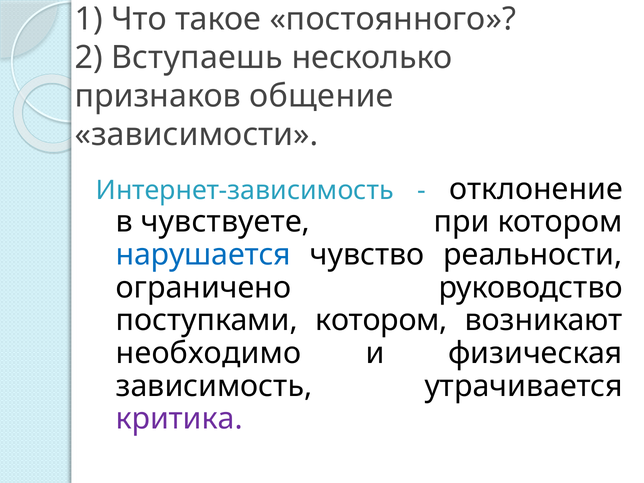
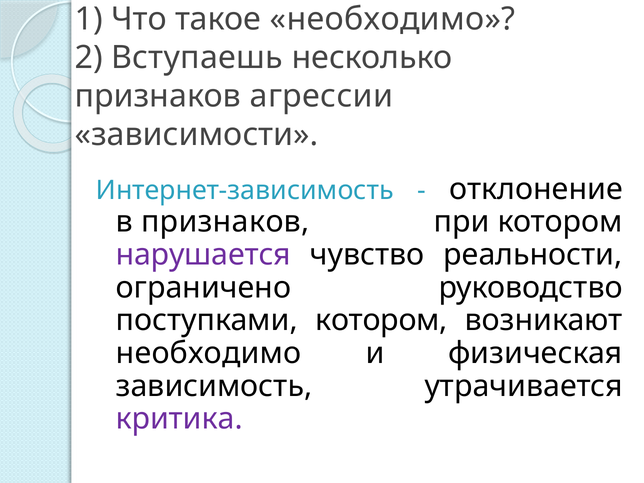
такое постоянного: постоянного -> необходимо
общение: общение -> агрессии
в чувствуете: чувствуете -> признаков
нарушается colour: blue -> purple
